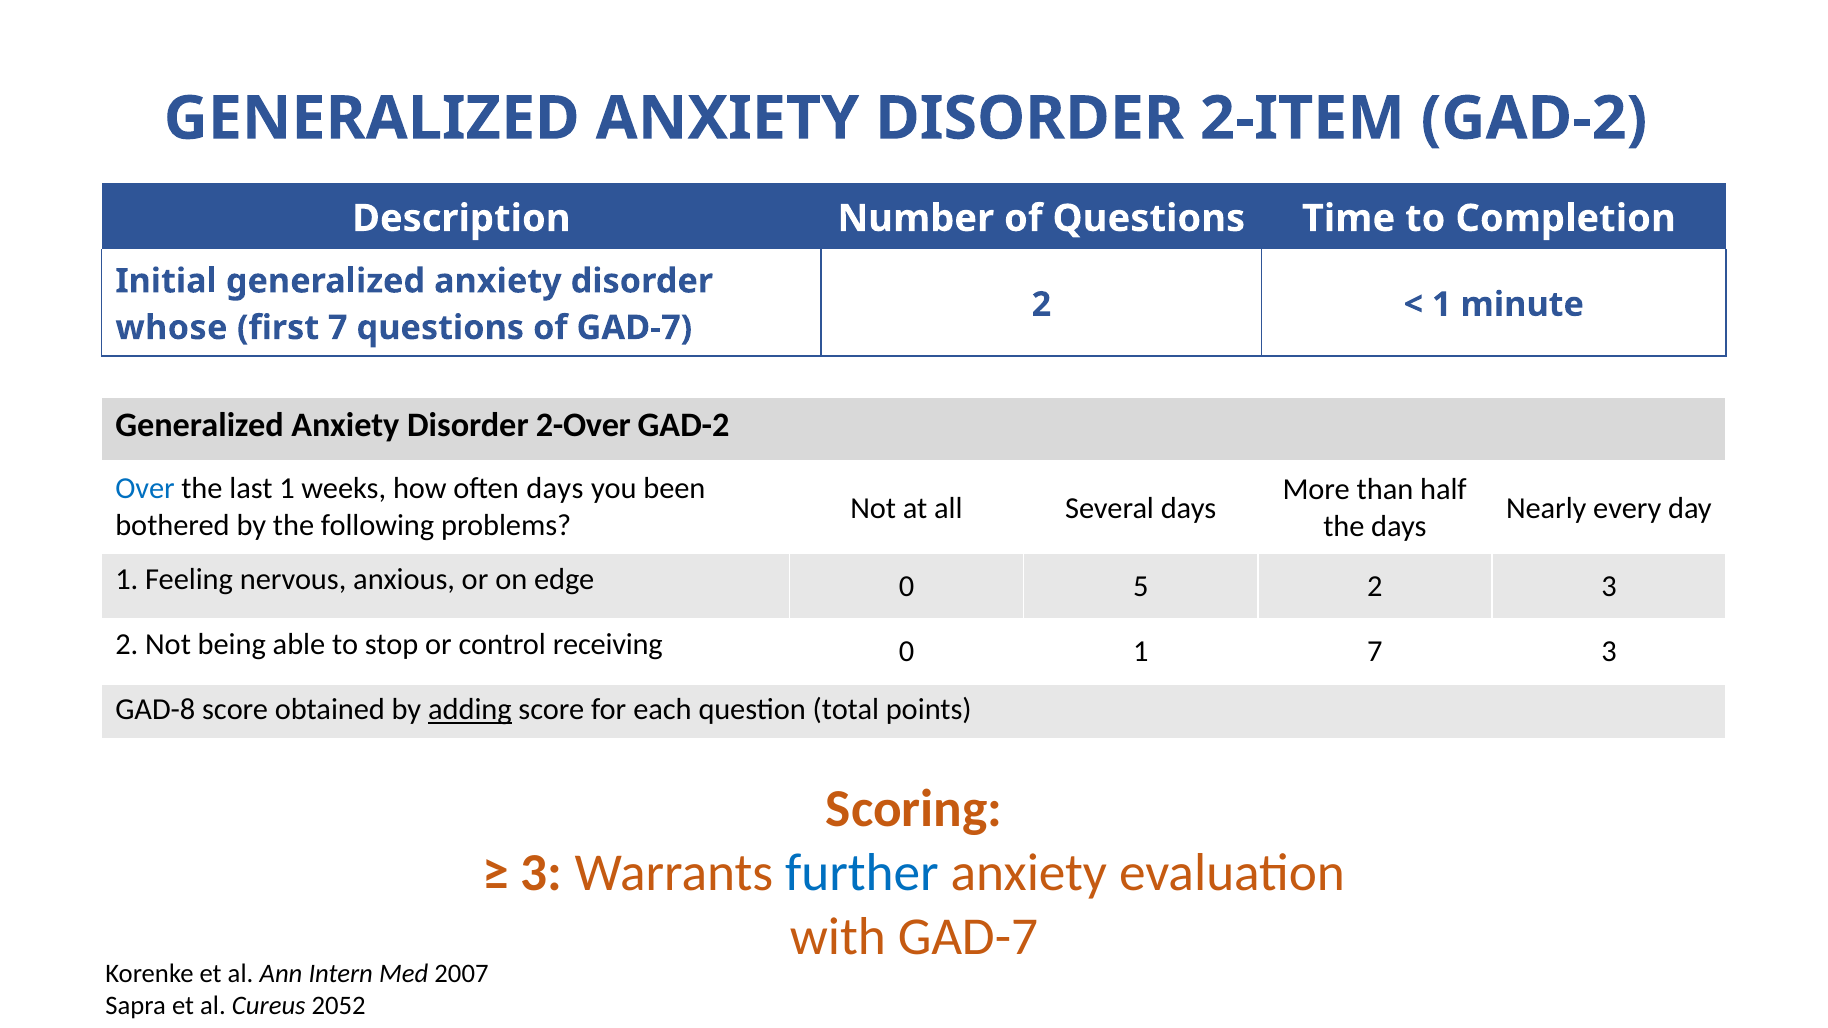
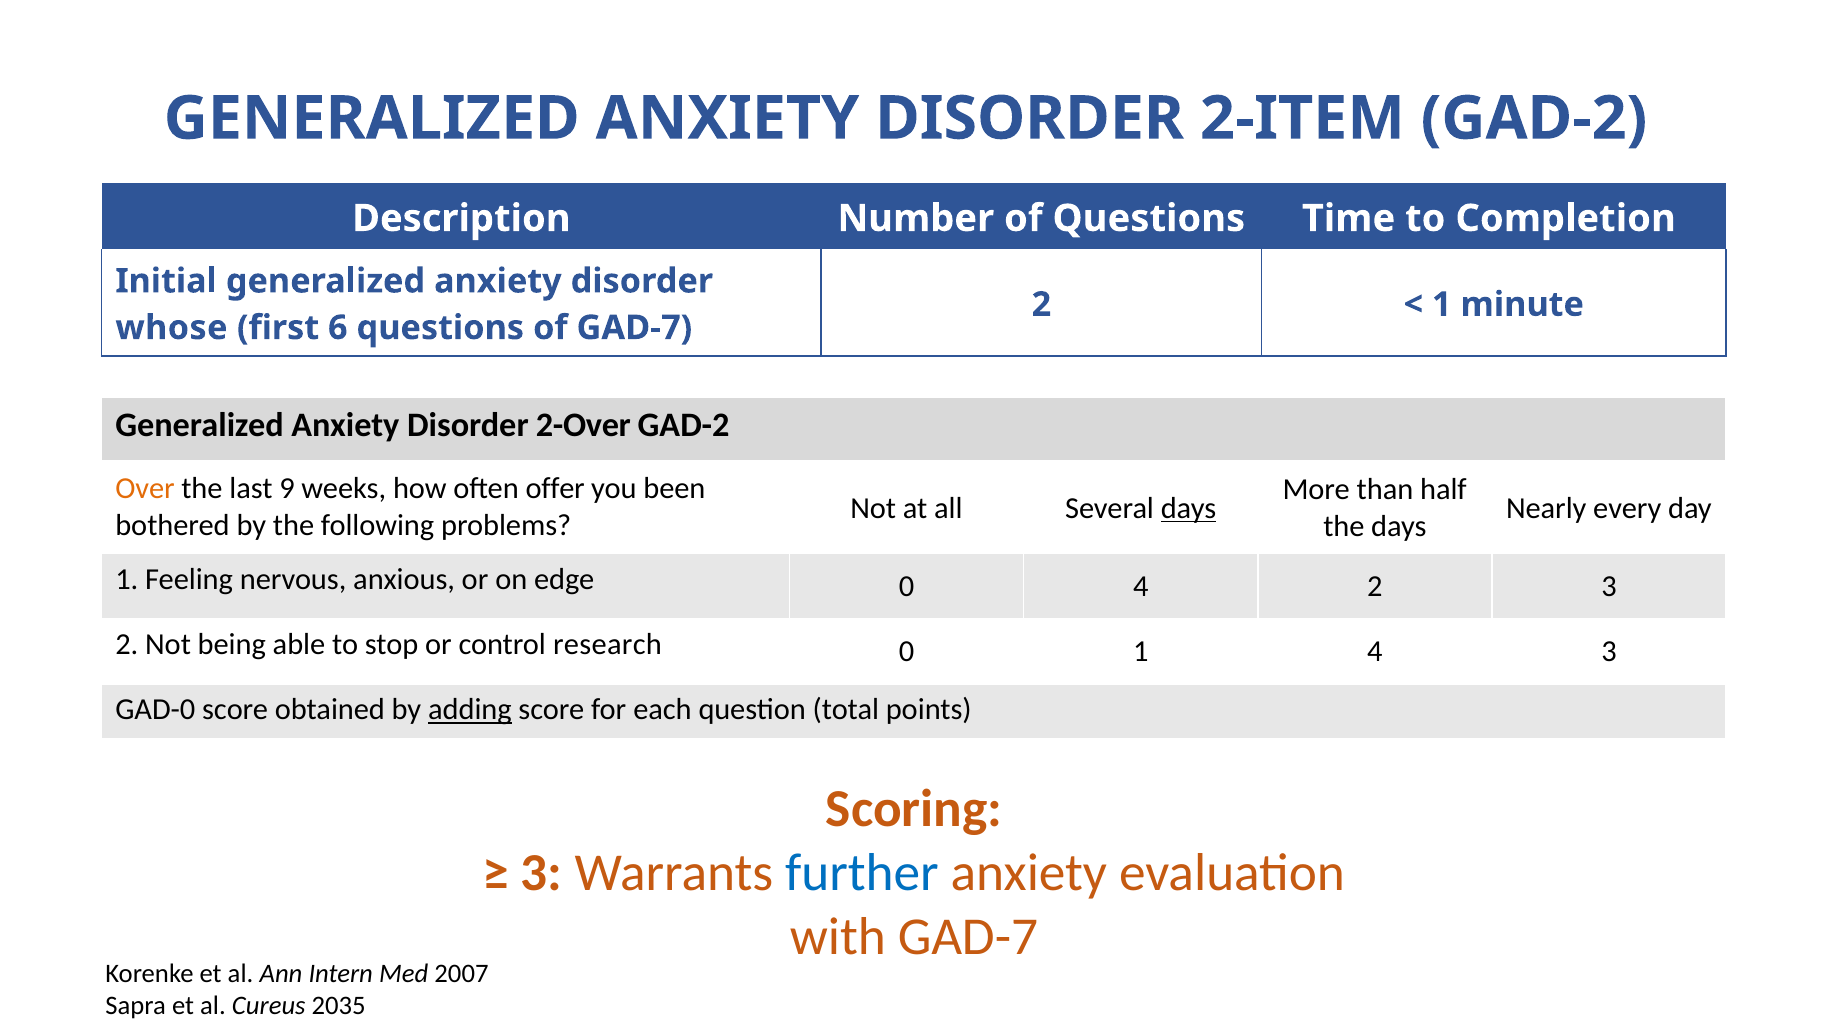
first 7: 7 -> 6
Over colour: blue -> orange
last 1: 1 -> 9
often days: days -> offer
days at (1189, 508) underline: none -> present
0 5: 5 -> 4
receiving: receiving -> research
1 7: 7 -> 4
GAD-8: GAD-8 -> GAD-0
2052: 2052 -> 2035
